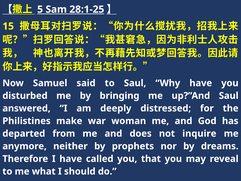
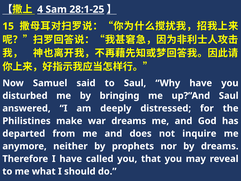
5: 5 -> 4
war woman: woman -> dreams
